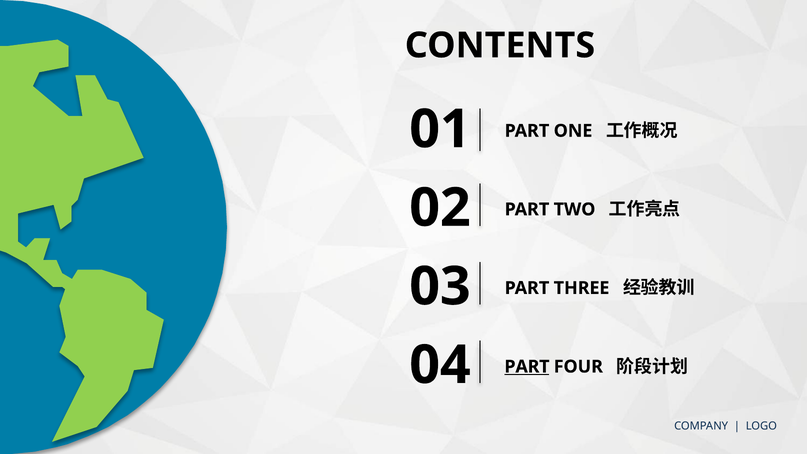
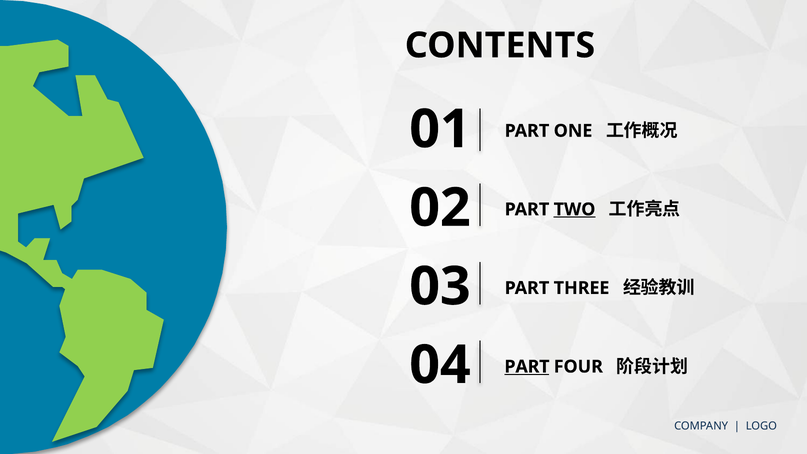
TWO underline: none -> present
